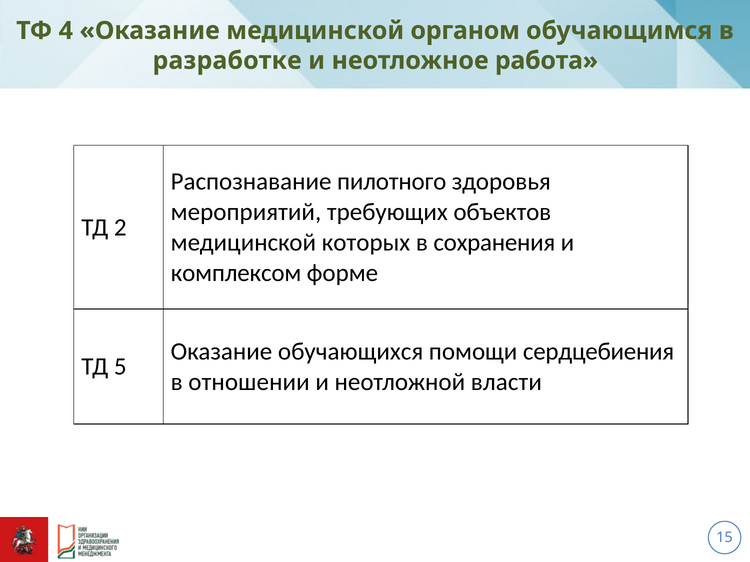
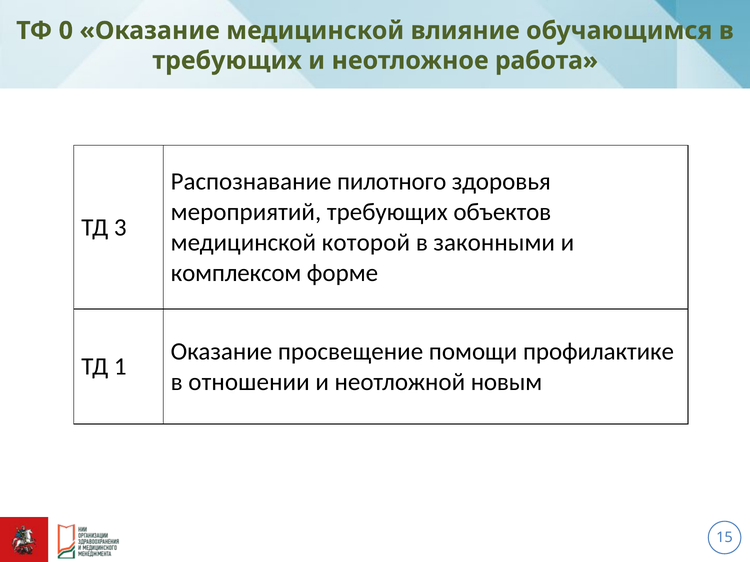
4: 4 -> 0
органом: органом -> влияние
разработке at (227, 61): разработке -> требующих
2: 2 -> 3
которых: которых -> которой
сохранения: сохранения -> законными
обучающихся: обучающихся -> просвещение
сердцебиения: сердцебиения -> профилактике
5: 5 -> 1
власти: власти -> новым
